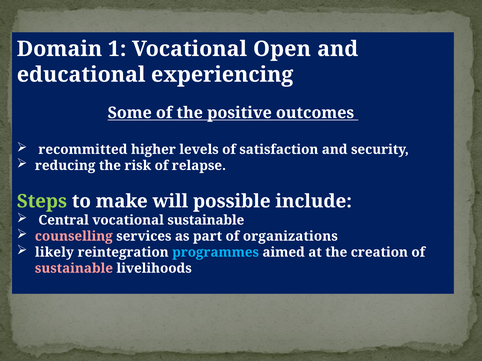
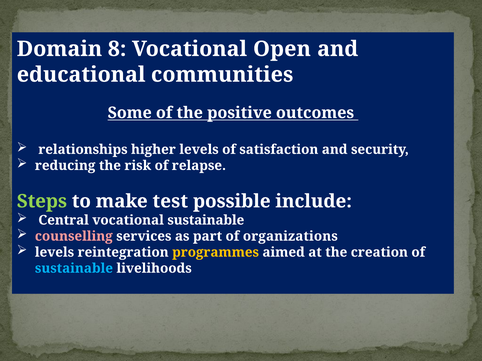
1: 1 -> 8
experiencing: experiencing -> communities
recommitted: recommitted -> relationships
will: will -> test
likely at (54, 253): likely -> levels
programmes colour: light blue -> yellow
sustainable at (74, 269) colour: pink -> light blue
